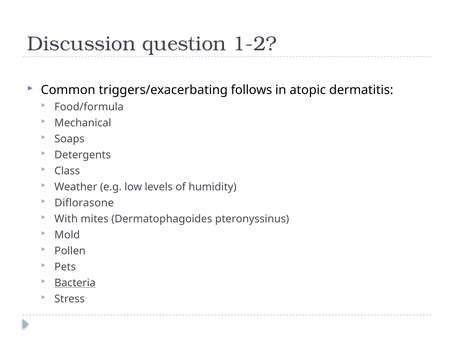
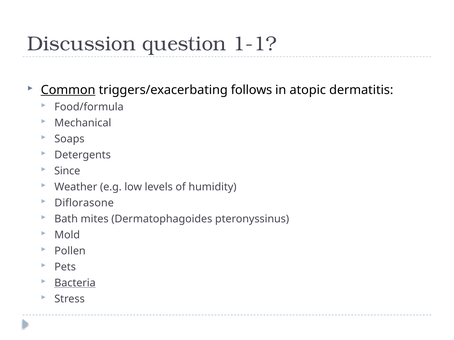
1-2: 1-2 -> 1-1
Common underline: none -> present
Class: Class -> Since
With: With -> Bath
